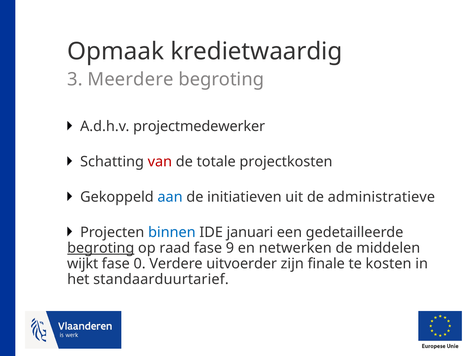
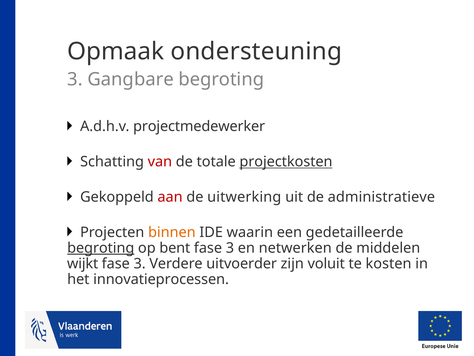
kredietwaardig: kredietwaardig -> ondersteuning
Meerdere: Meerdere -> Gangbare
projectkosten underline: none -> present
aan colour: blue -> red
initiatieven: initiatieven -> uitwerking
binnen colour: blue -> orange
januari: januari -> waarin
raad: raad -> bent
9 at (230, 248): 9 -> 3
0 at (140, 263): 0 -> 3
finale: finale -> voluit
standaarduurtarief: standaarduurtarief -> innovatieprocessen
